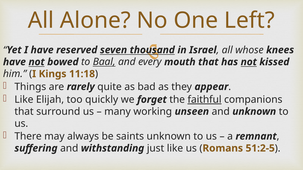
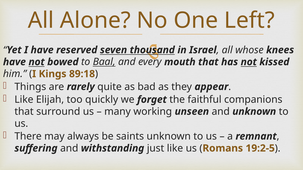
11:18: 11:18 -> 89:18
faithful underline: present -> none
51:2-5: 51:2-5 -> 19:2-5
